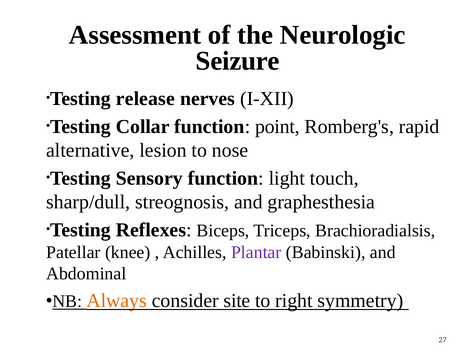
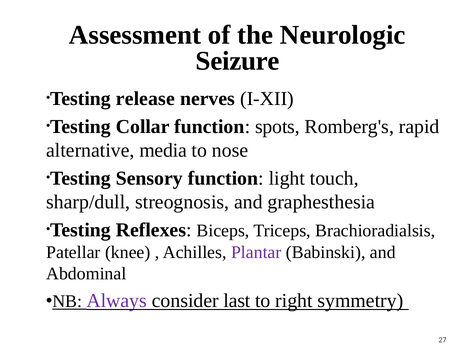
point: point -> spots
lesion: lesion -> media
Always colour: orange -> purple
site: site -> last
